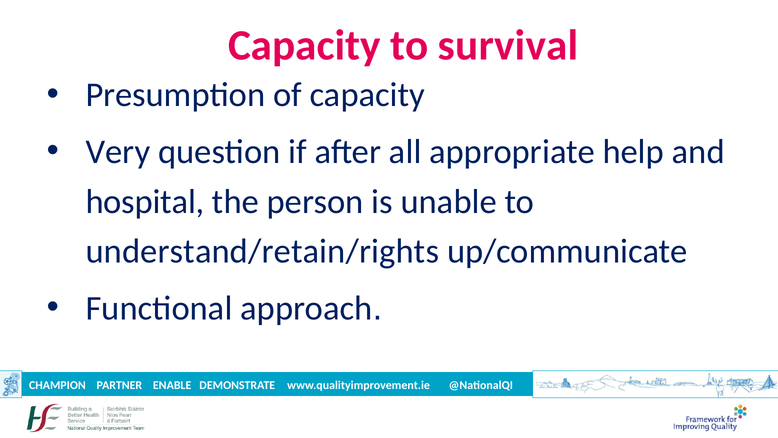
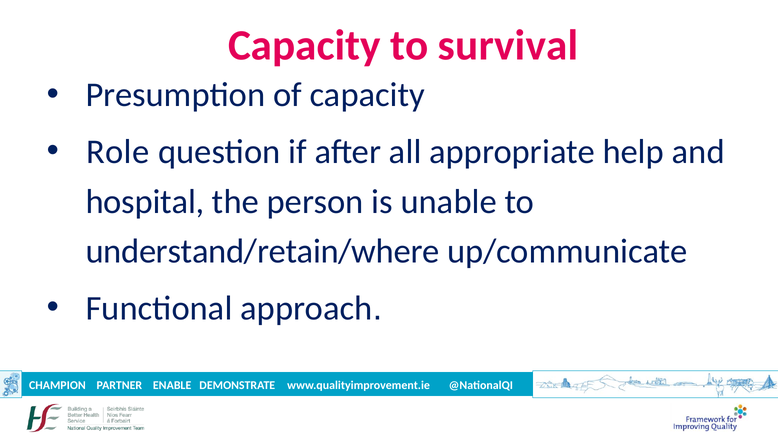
Very: Very -> Role
understand/retain/rights: understand/retain/rights -> understand/retain/where
